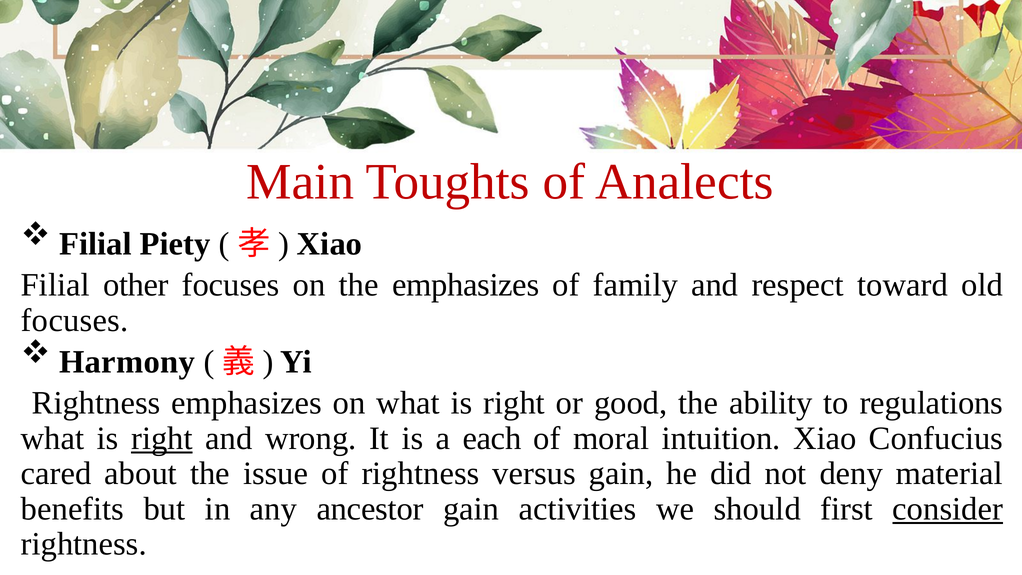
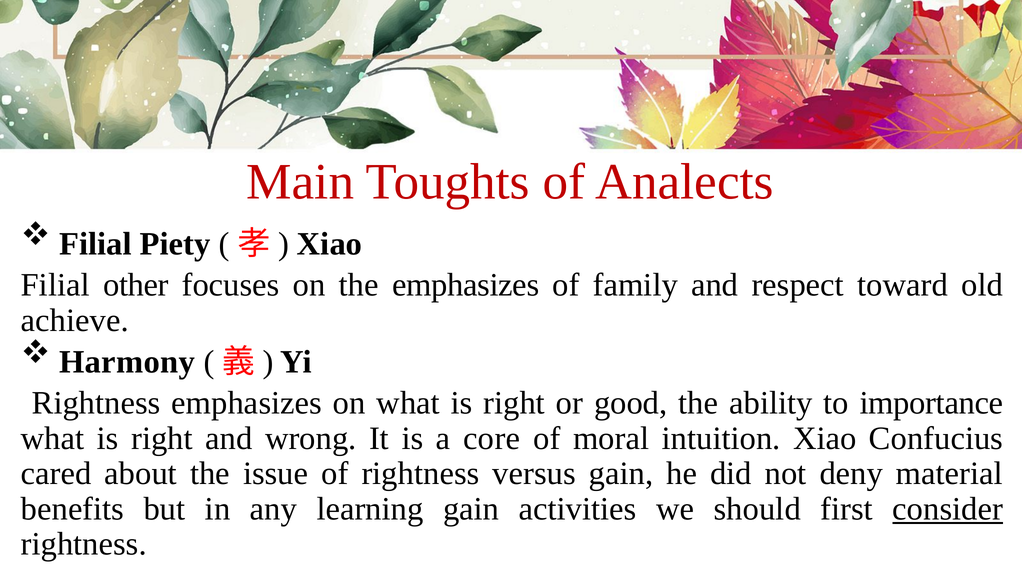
focuses at (75, 320): focuses -> achieve
regulations: regulations -> importance
right at (162, 438) underline: present -> none
each: each -> core
ancestor: ancestor -> learning
